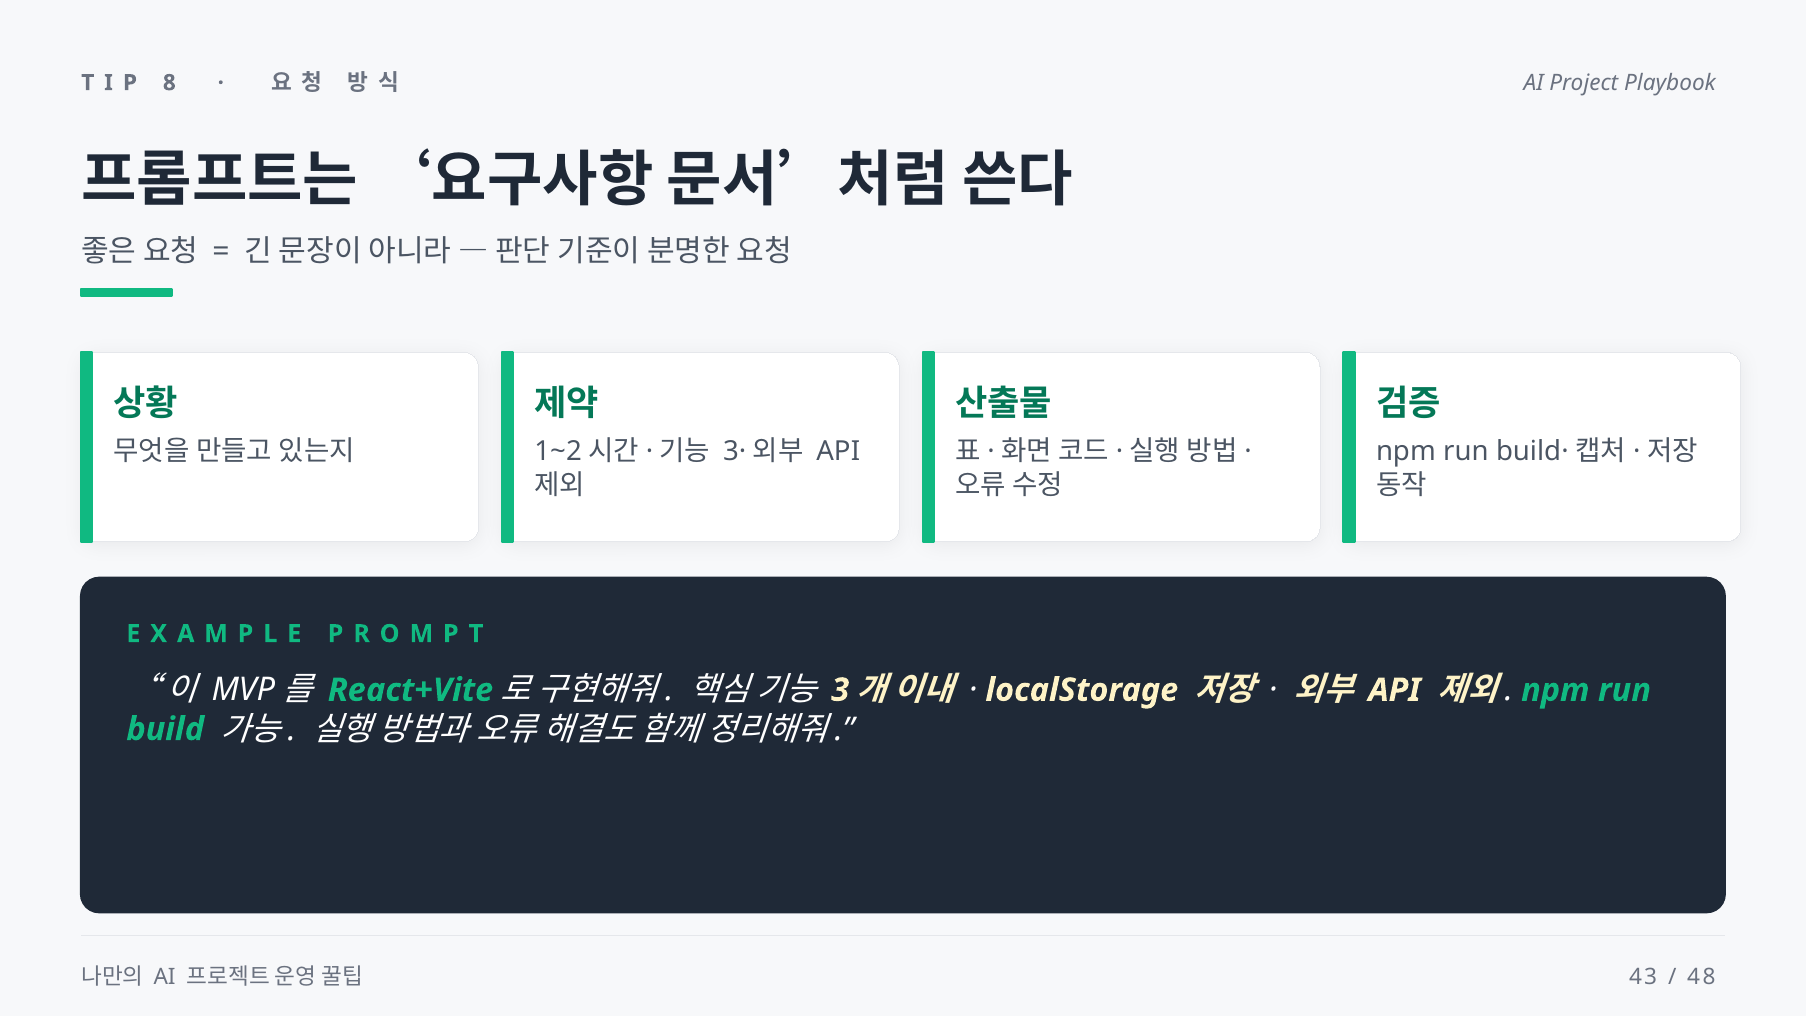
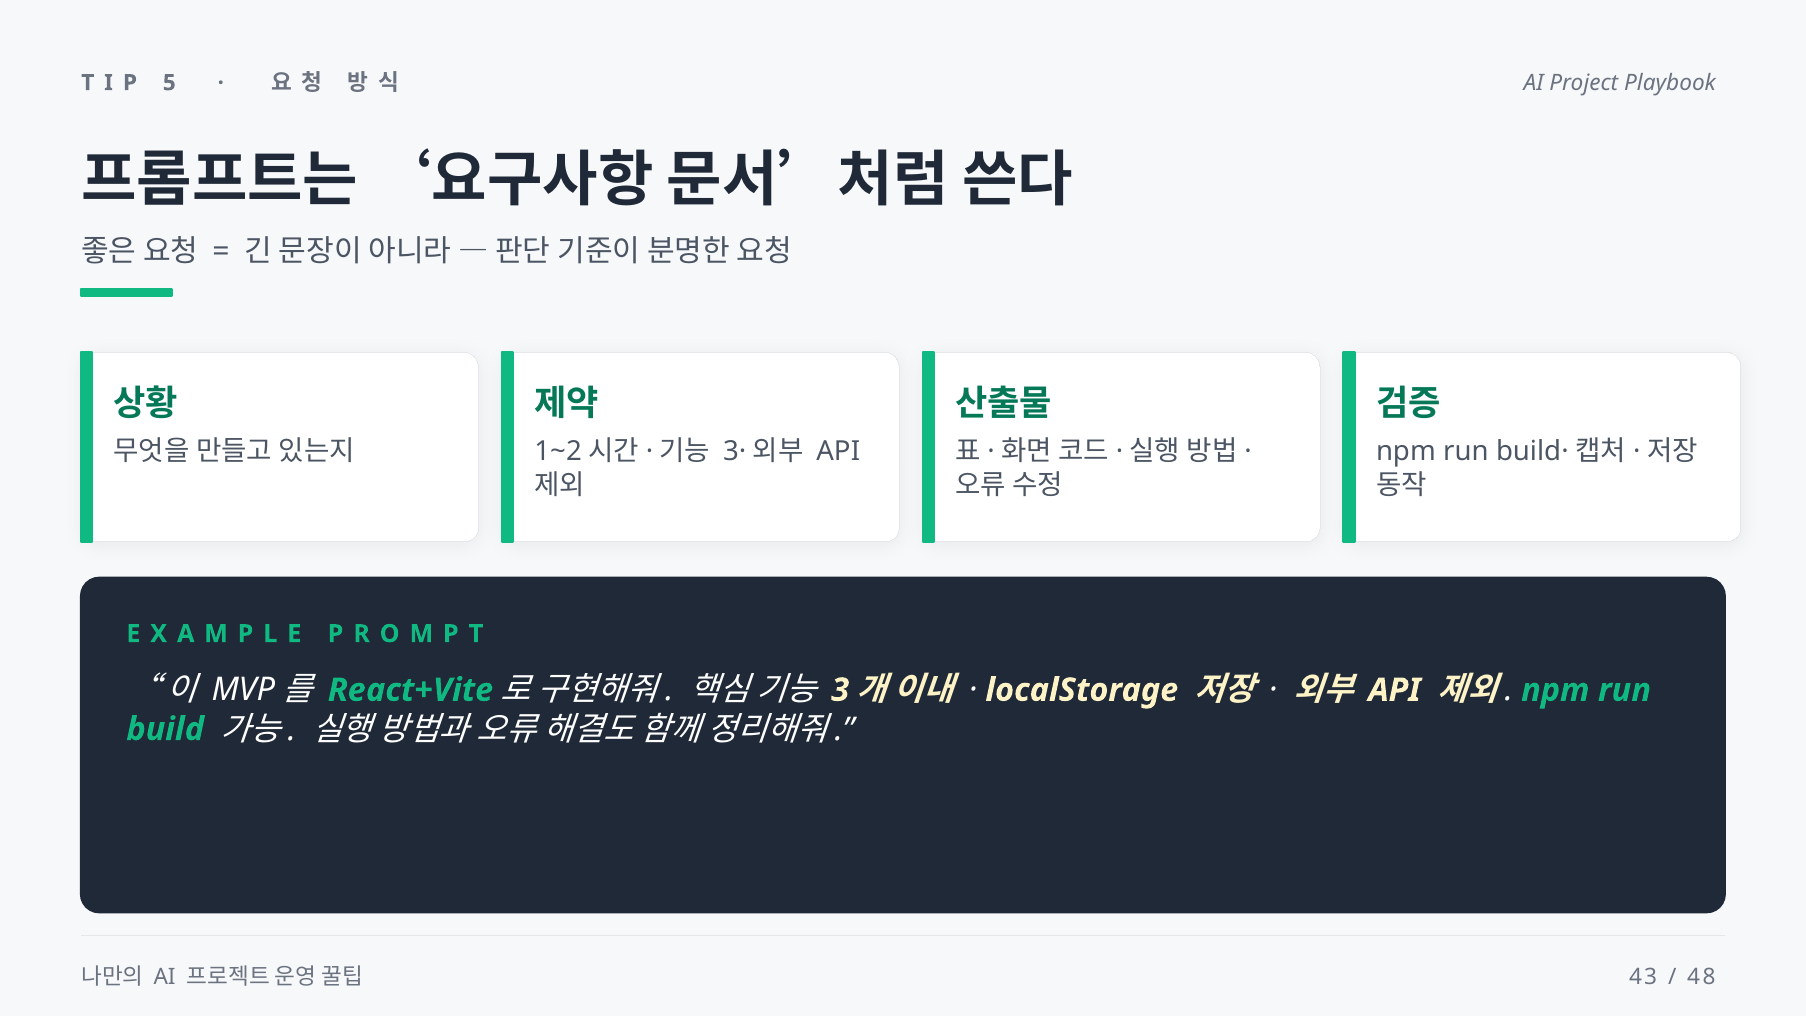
8: 8 -> 5
